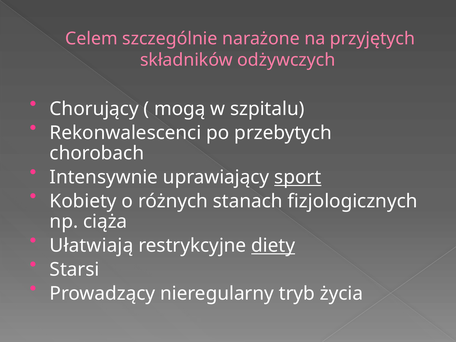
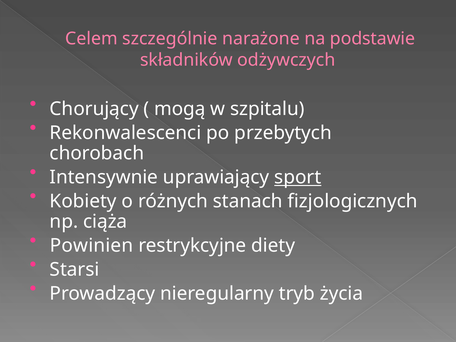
przyjętych: przyjętych -> podstawie
Ułatwiają: Ułatwiają -> Powinien
diety underline: present -> none
